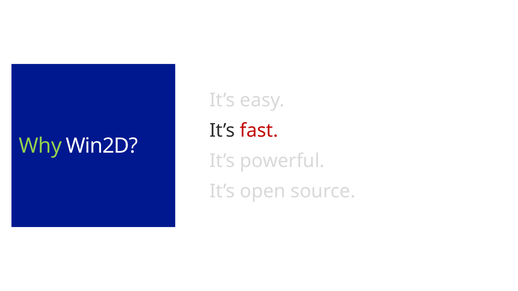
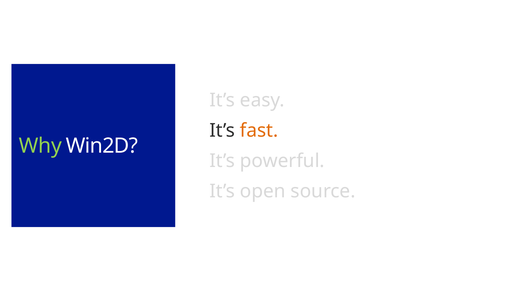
fast colour: red -> orange
